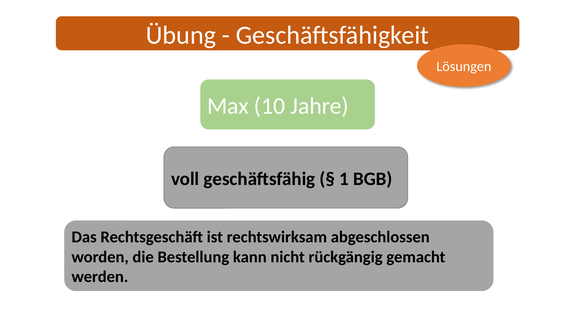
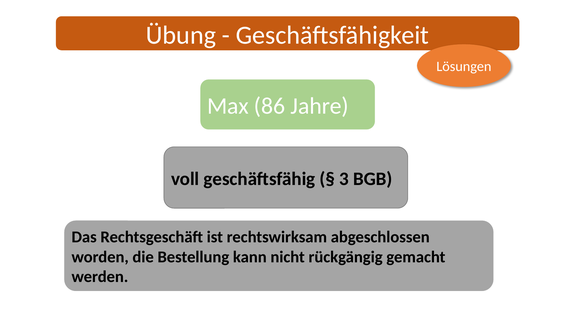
10: 10 -> 86
1: 1 -> 3
